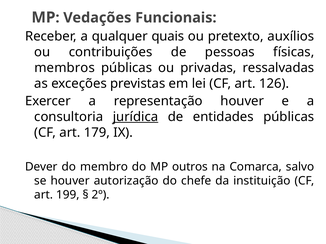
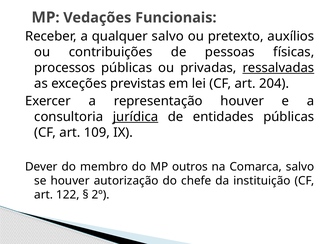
qualquer quais: quais -> salvo
membros: membros -> processos
ressalvadas underline: none -> present
126: 126 -> 204
179: 179 -> 109
199: 199 -> 122
